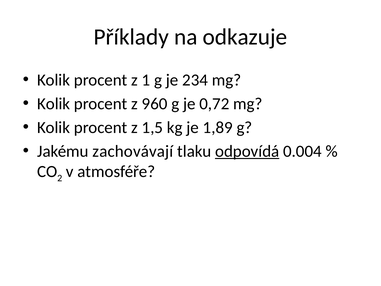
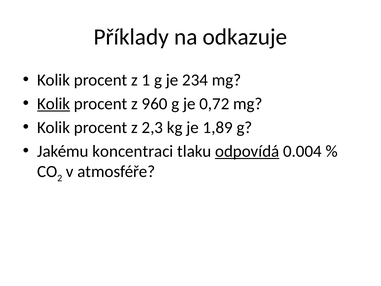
Kolik at (54, 104) underline: none -> present
1,5: 1,5 -> 2,3
zachovávají: zachovávají -> koncentraci
